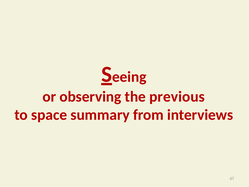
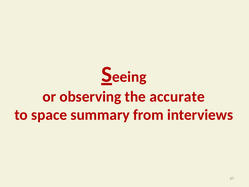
previous: previous -> accurate
